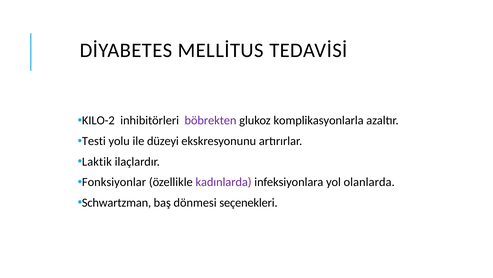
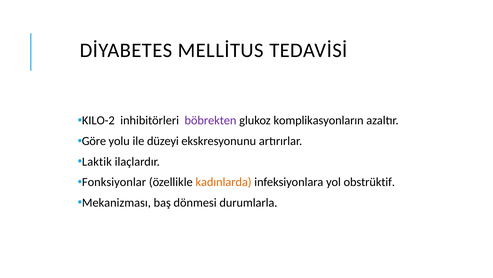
komplikasyonlarla: komplikasyonlarla -> komplikasyonların
Testi: Testi -> Göre
kadınlarda colour: purple -> orange
olanlarda: olanlarda -> obstrüktif
Schwartzman: Schwartzman -> Mekanizması
seçenekleri: seçenekleri -> durumlarla
